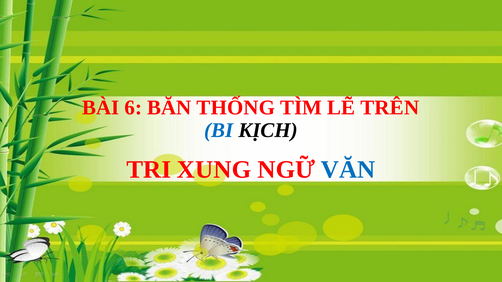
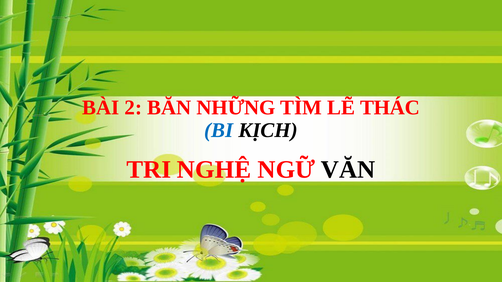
6: 6 -> 2
THỐNG: THỐNG -> NHỮNG
TRÊN: TRÊN -> THÁC
XUNG: XUNG -> NGHỆ
VĂN colour: blue -> black
